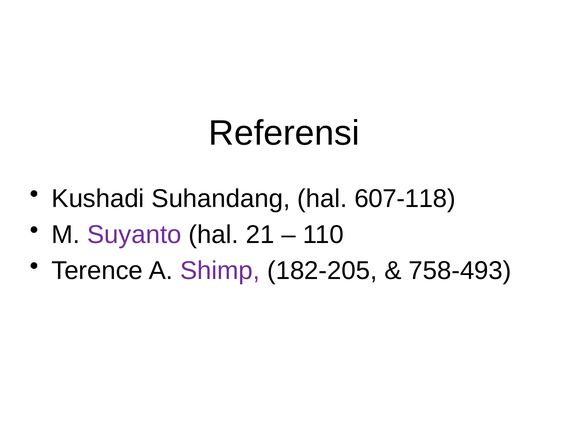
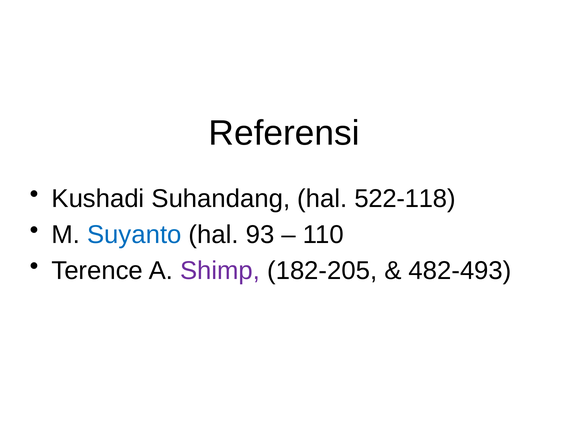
607-118: 607-118 -> 522-118
Suyanto colour: purple -> blue
21: 21 -> 93
758-493: 758-493 -> 482-493
